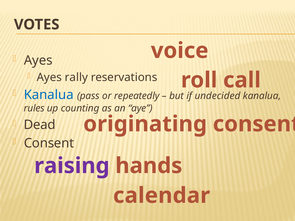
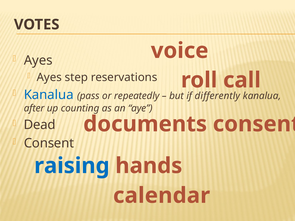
rally: rally -> step
undecided: undecided -> differently
rules: rules -> after
originating: originating -> documents
raising colour: purple -> blue
